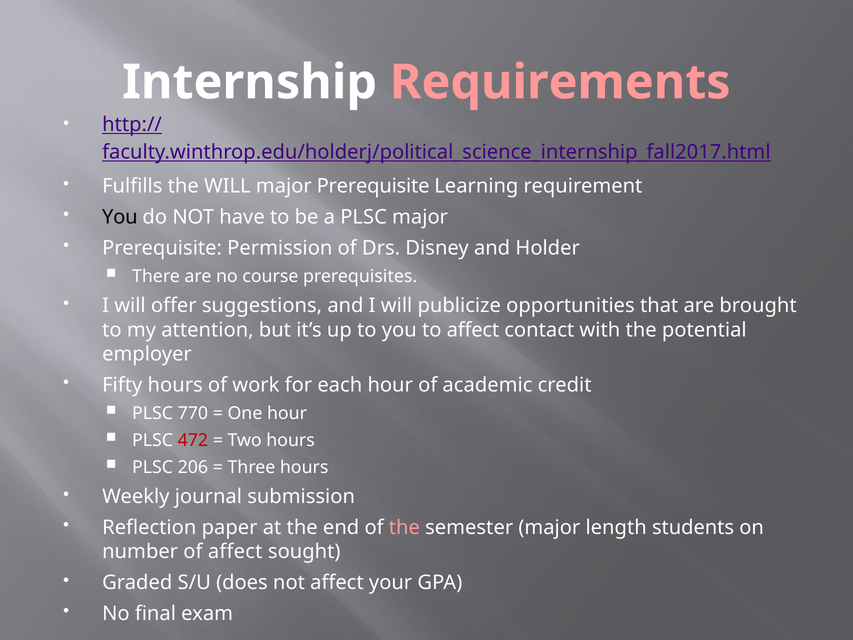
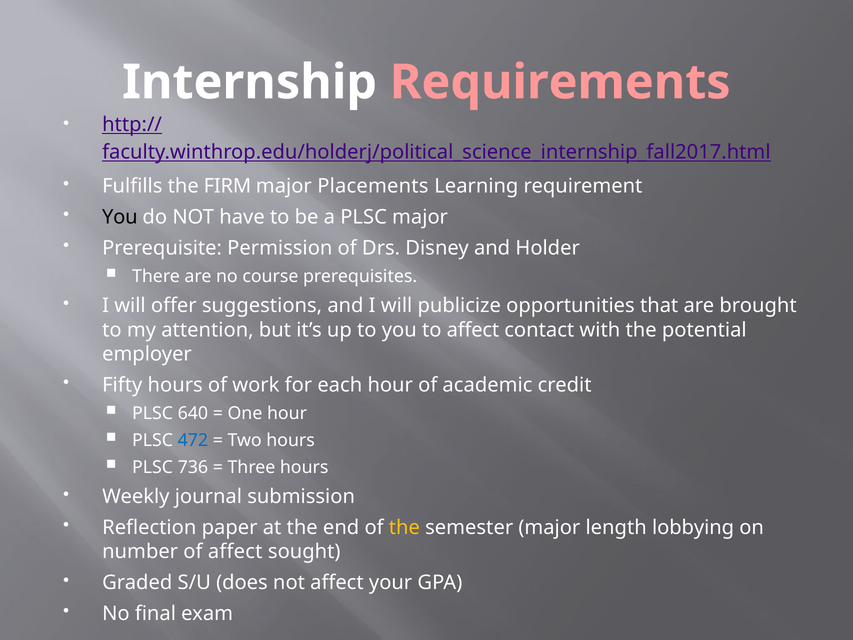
the WILL: WILL -> FIRM
major Prerequisite: Prerequisite -> Placements
770: 770 -> 640
472 colour: red -> blue
206: 206 -> 736
the at (404, 527) colour: pink -> yellow
students: students -> lobbying
